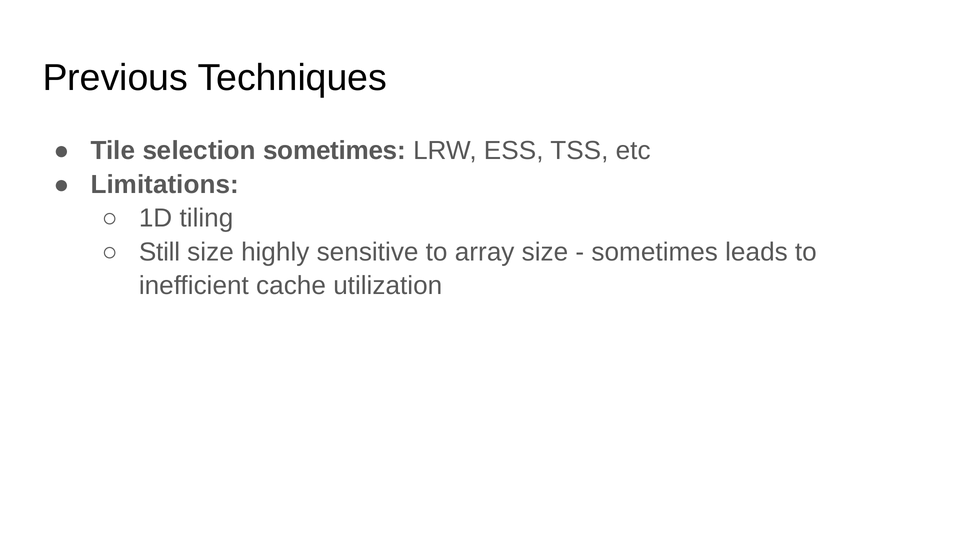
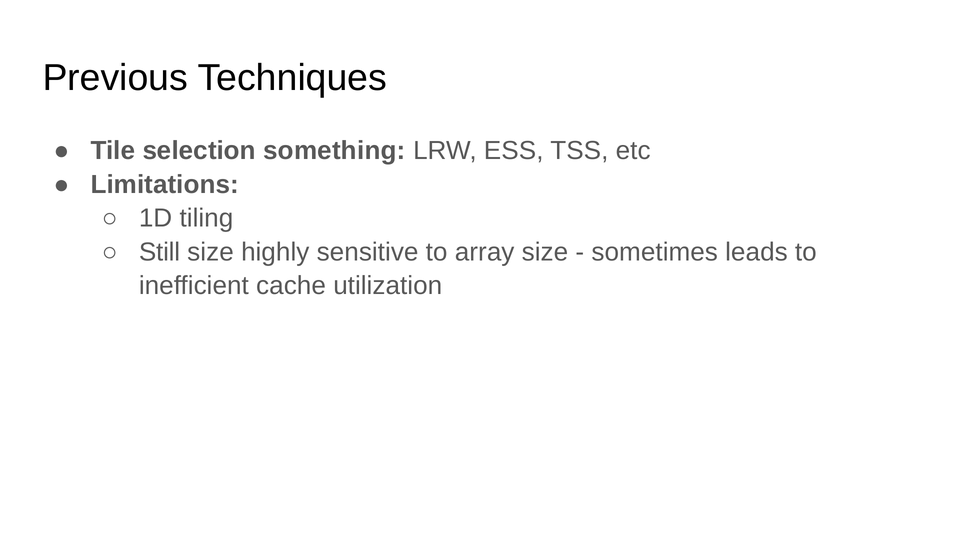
selection sometimes: sometimes -> something
